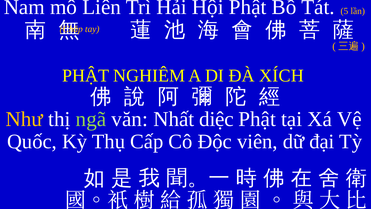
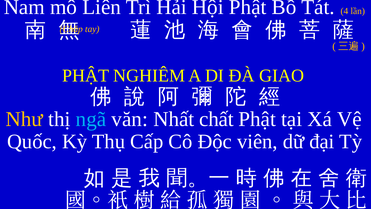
5: 5 -> 4
XÍCH: XÍCH -> GIAO
ngã colour: light green -> light blue
diệc: diệc -> chất
